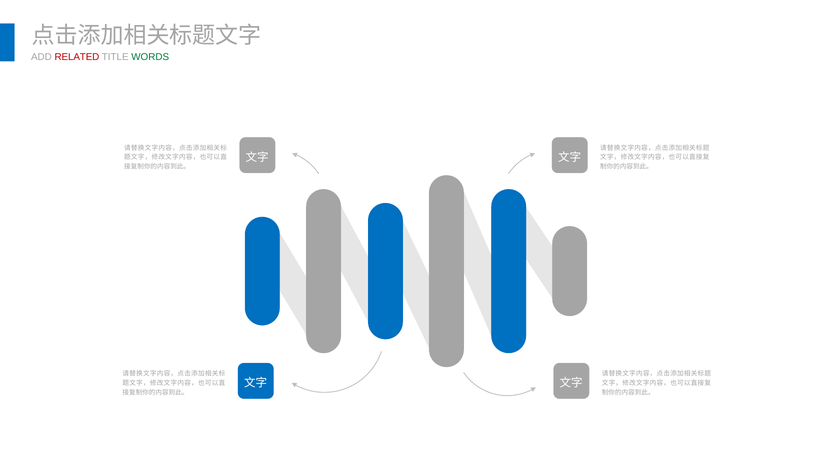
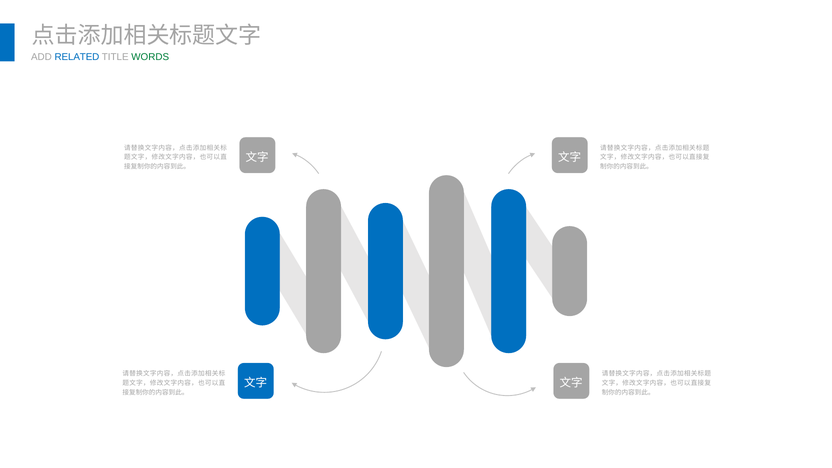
RELATED colour: red -> blue
